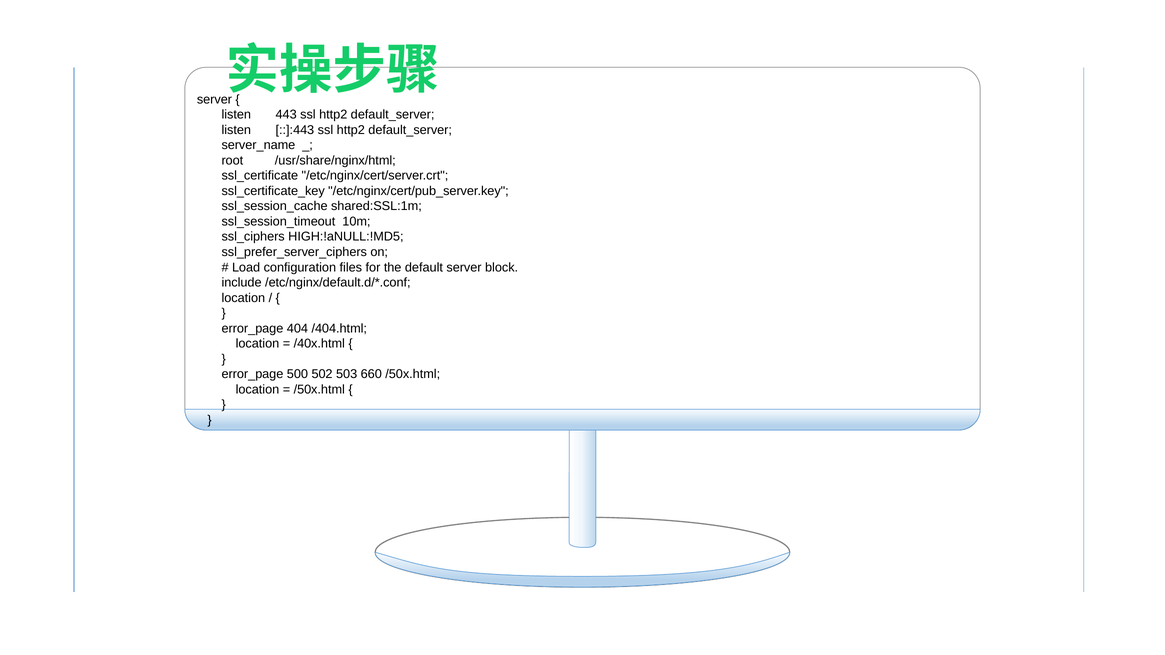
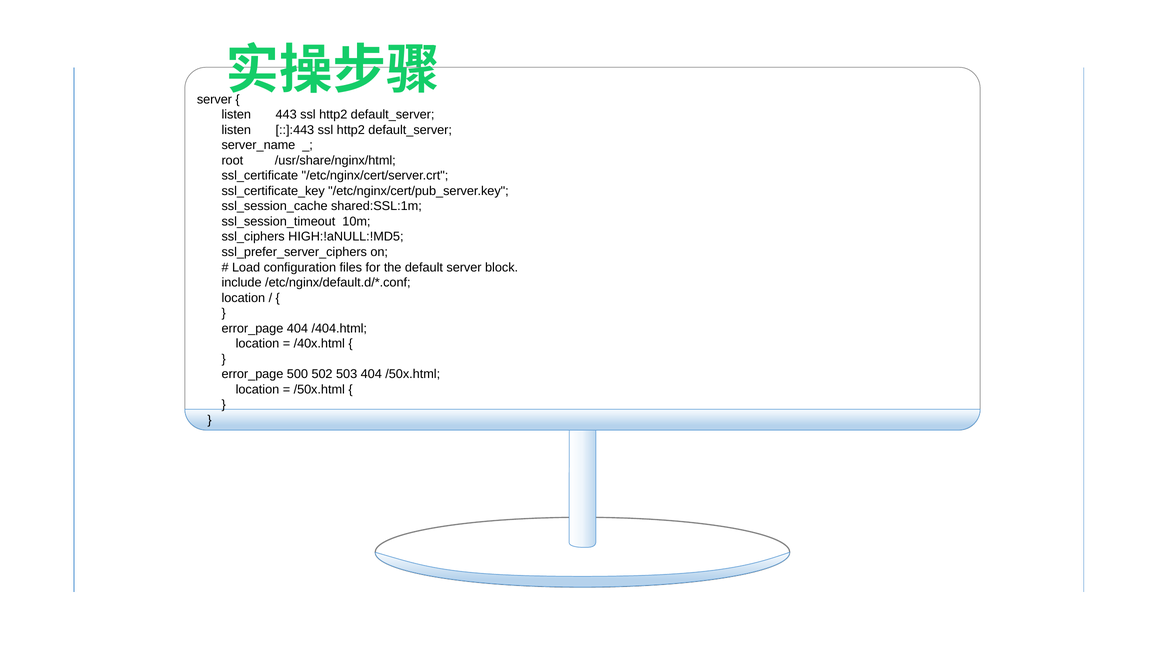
503 660: 660 -> 404
